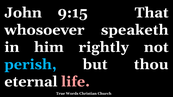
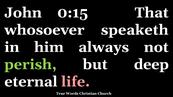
9:15: 9:15 -> 0:15
rightly: rightly -> always
perish colour: light blue -> light green
thou: thou -> deep
